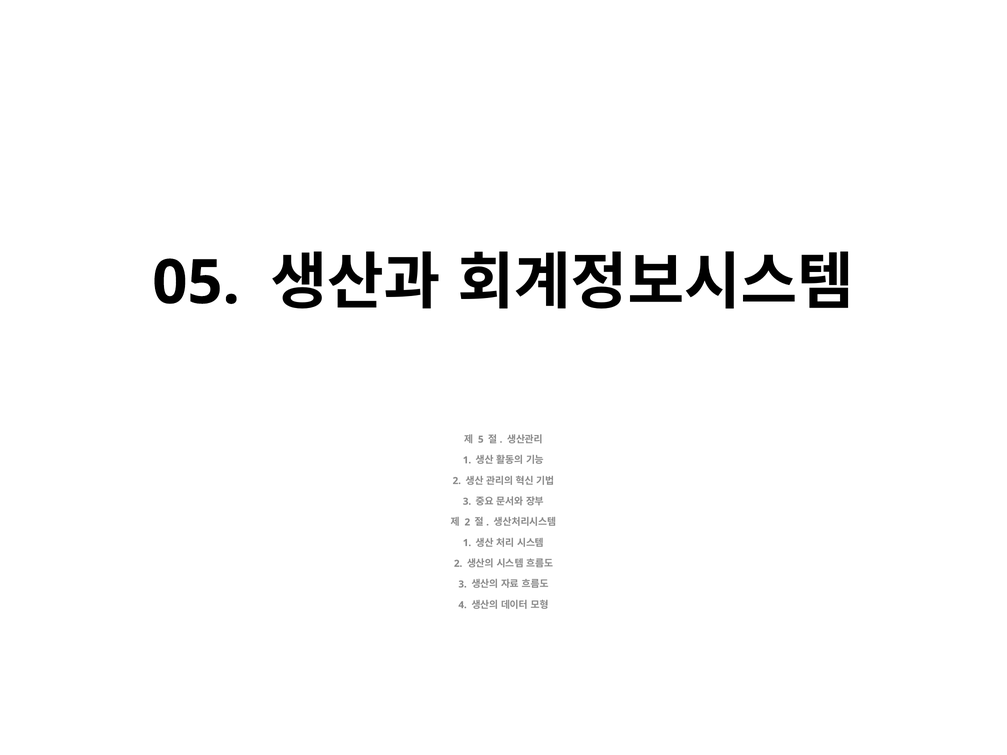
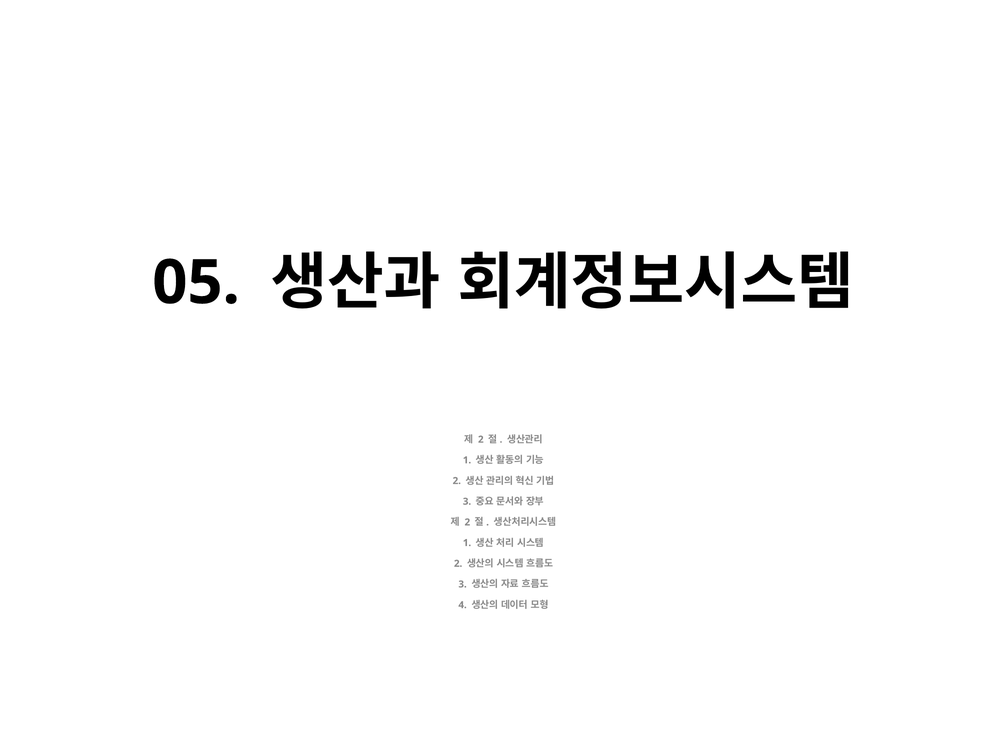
5 at (481, 440): 5 -> 2
